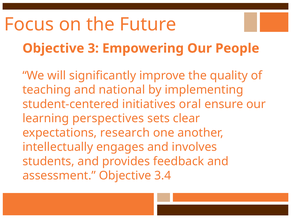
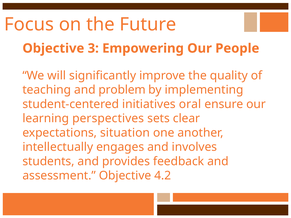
national: national -> problem
research: research -> situation
3.4: 3.4 -> 4.2
